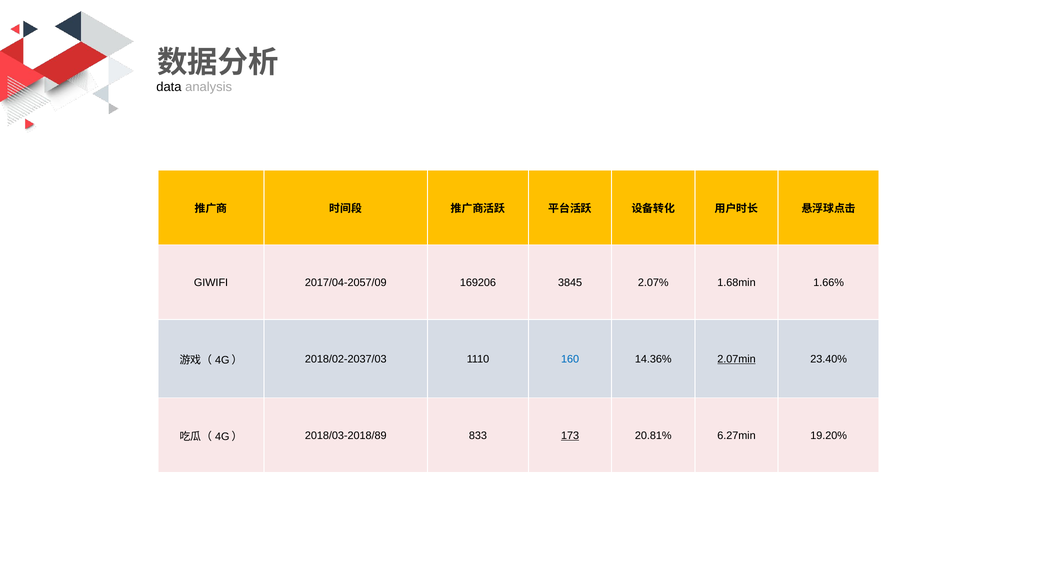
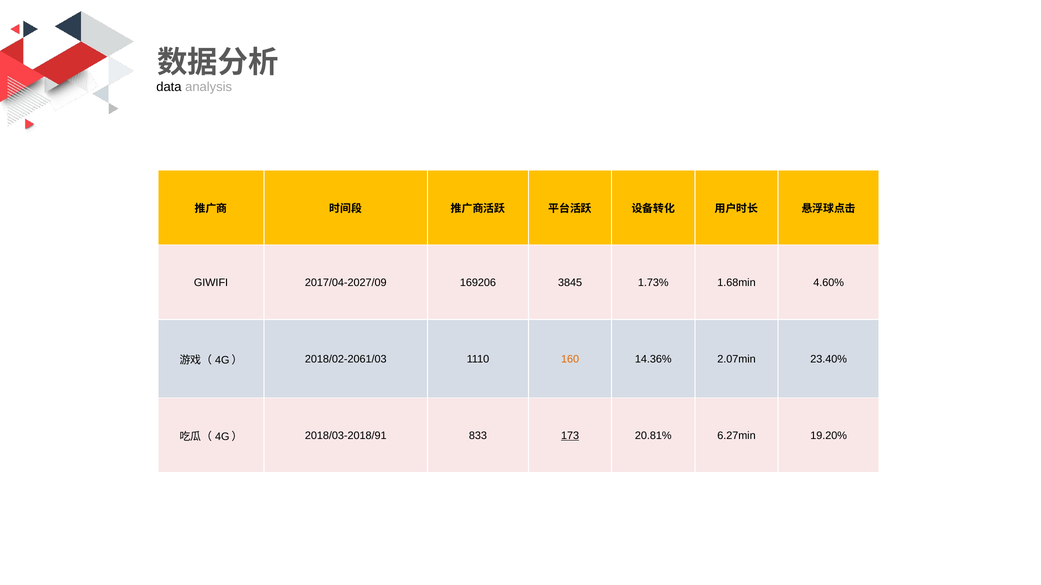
2017/04-2057/09: 2017/04-2057/09 -> 2017/04-2027/09
2.07%: 2.07% -> 1.73%
1.66%: 1.66% -> 4.60%
2018/02-2037/03: 2018/02-2037/03 -> 2018/02-2061/03
160 colour: blue -> orange
2.07min underline: present -> none
2018/03-2018/89: 2018/03-2018/89 -> 2018/03-2018/91
